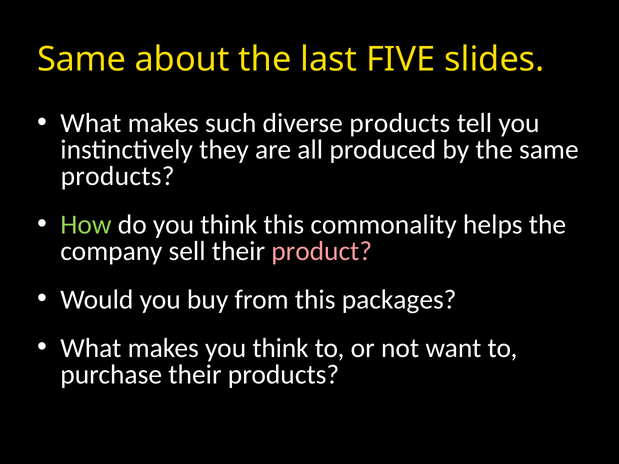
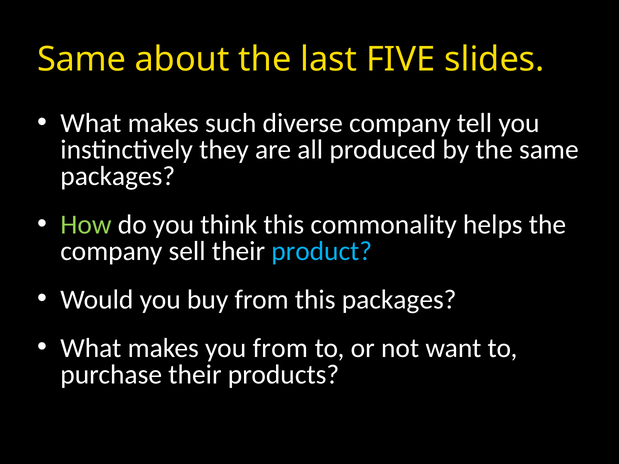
diverse products: products -> company
products at (118, 176): products -> packages
product colour: pink -> light blue
makes you think: think -> from
